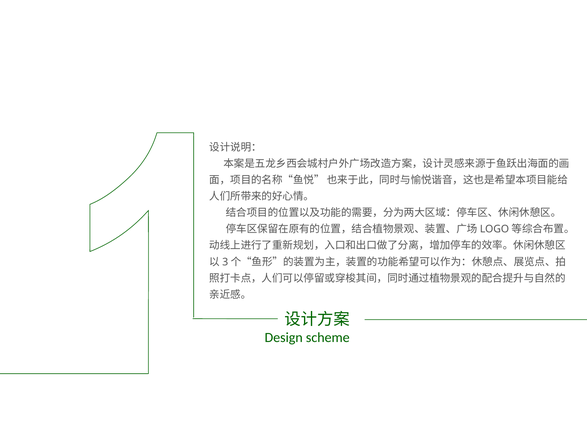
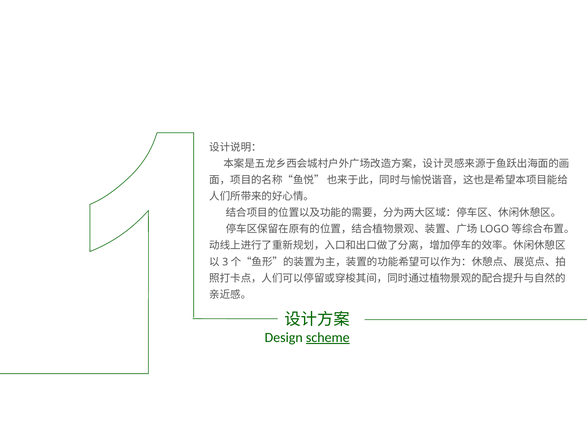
scheme underline: none -> present
